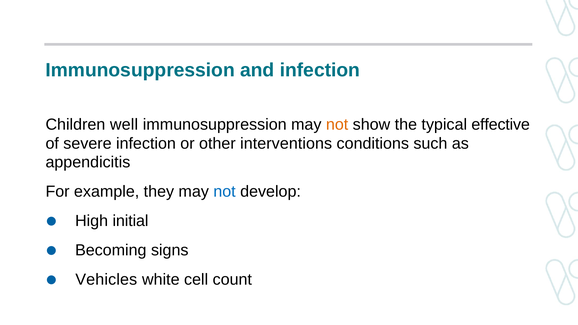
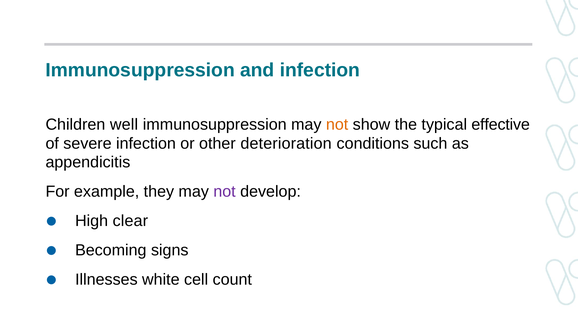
interventions: interventions -> deterioration
not at (225, 192) colour: blue -> purple
initial: initial -> clear
Vehicles: Vehicles -> Illnesses
